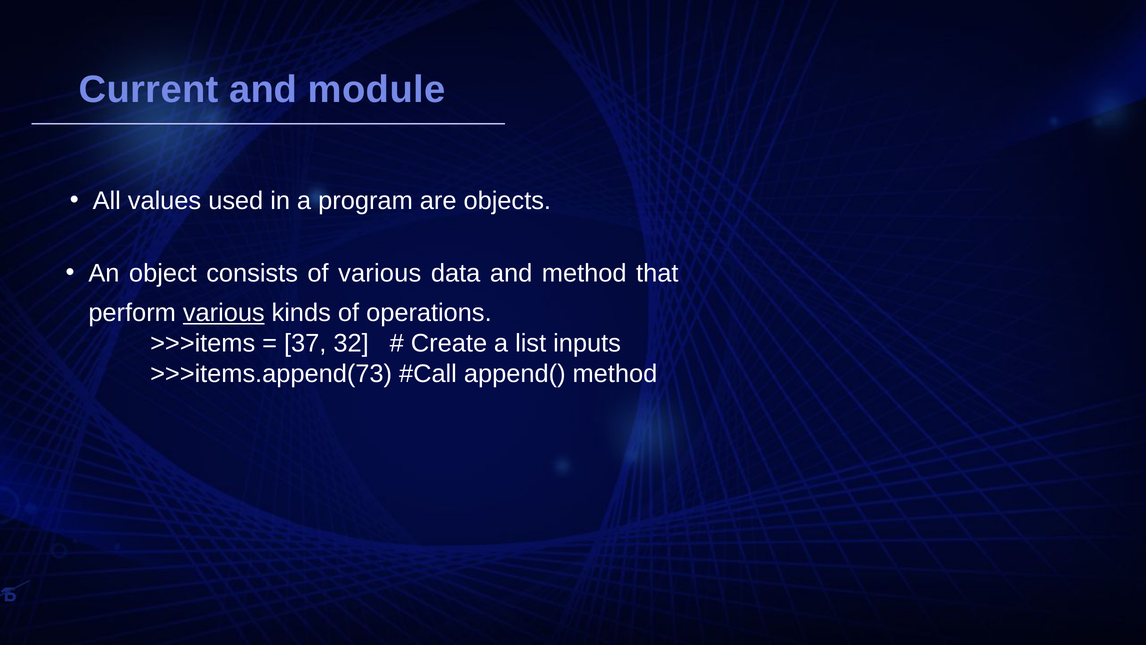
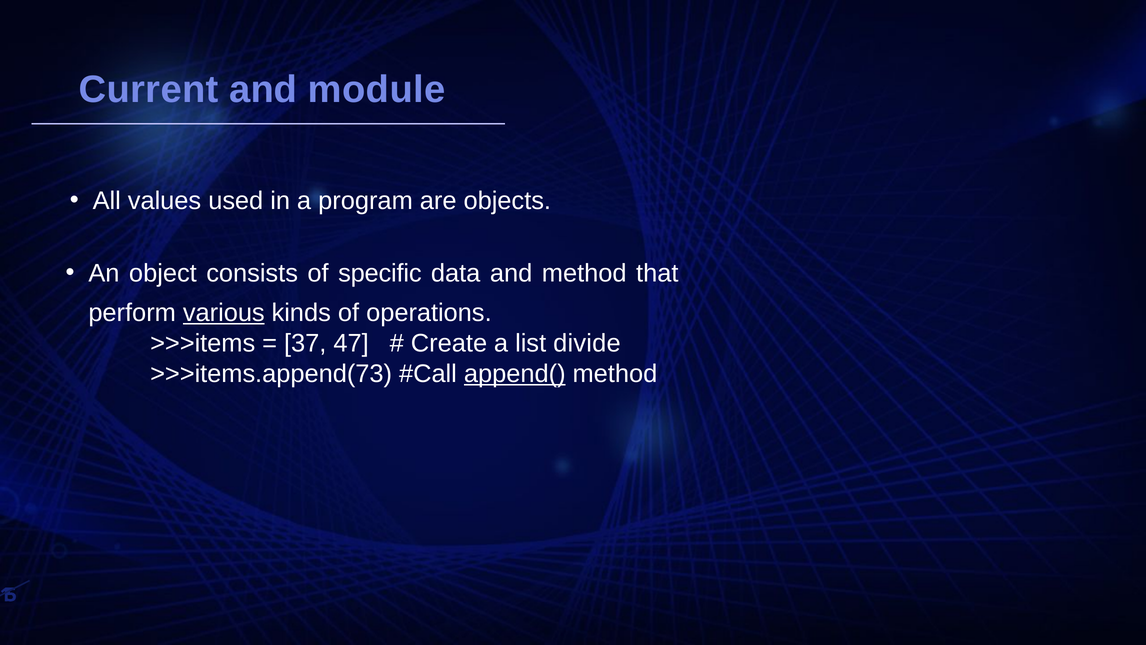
of various: various -> specific
32: 32 -> 47
inputs: inputs -> divide
append( underline: none -> present
